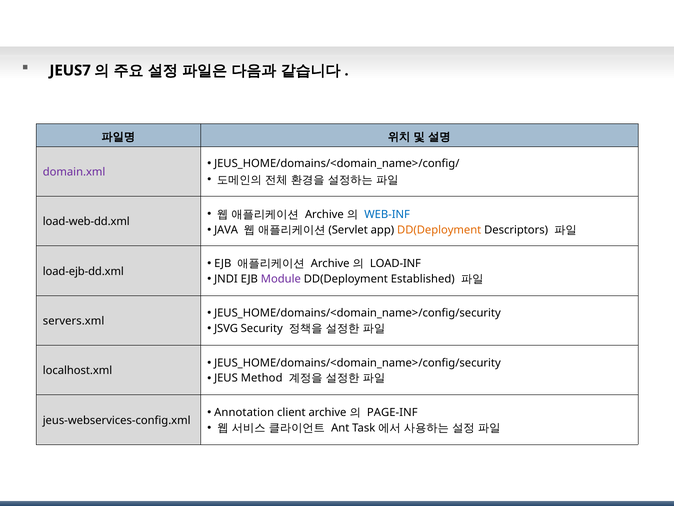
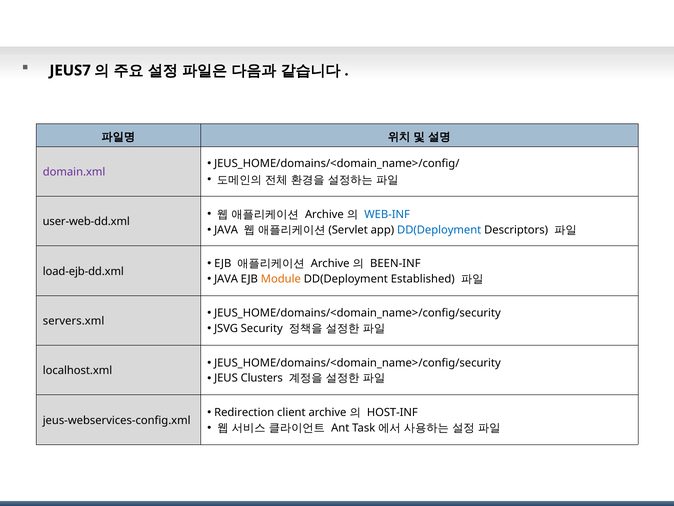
load-web-dd.xml: load-web-dd.xml -> user-web-dd.xml
DD(Deployment at (439, 230) colour: orange -> blue
LOAD-INF: LOAD-INF -> BEEN-INF
JNDI at (226, 279): JNDI -> JAVA
Module colour: purple -> orange
Method: Method -> Clusters
Annotation: Annotation -> Redirection
PAGE-INF: PAGE-INF -> HOST-INF
